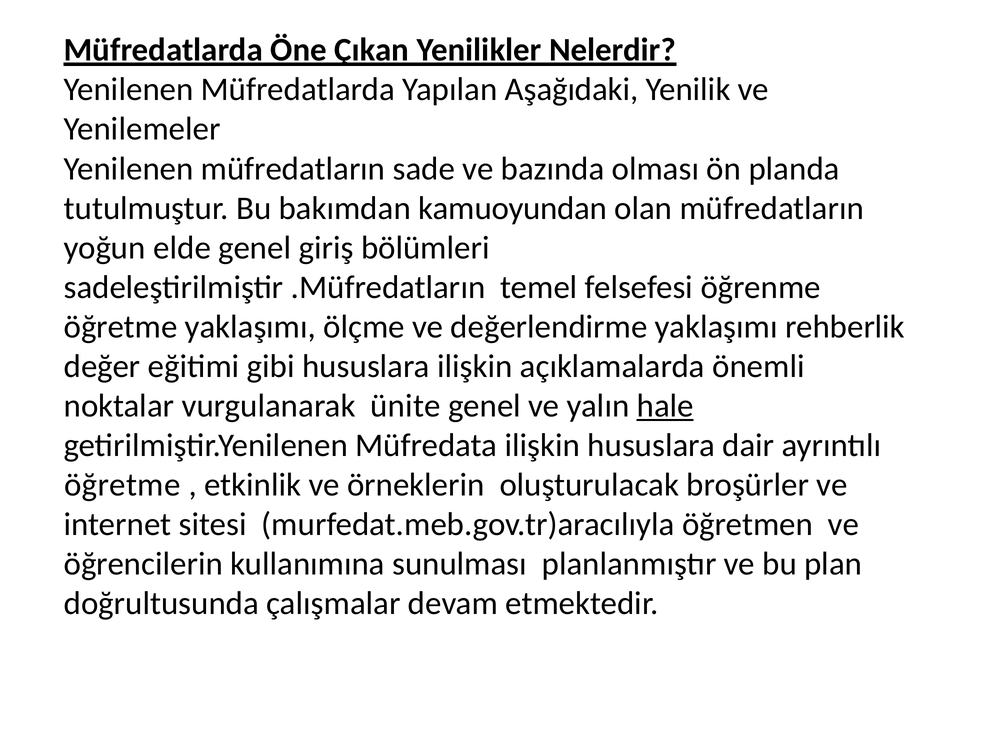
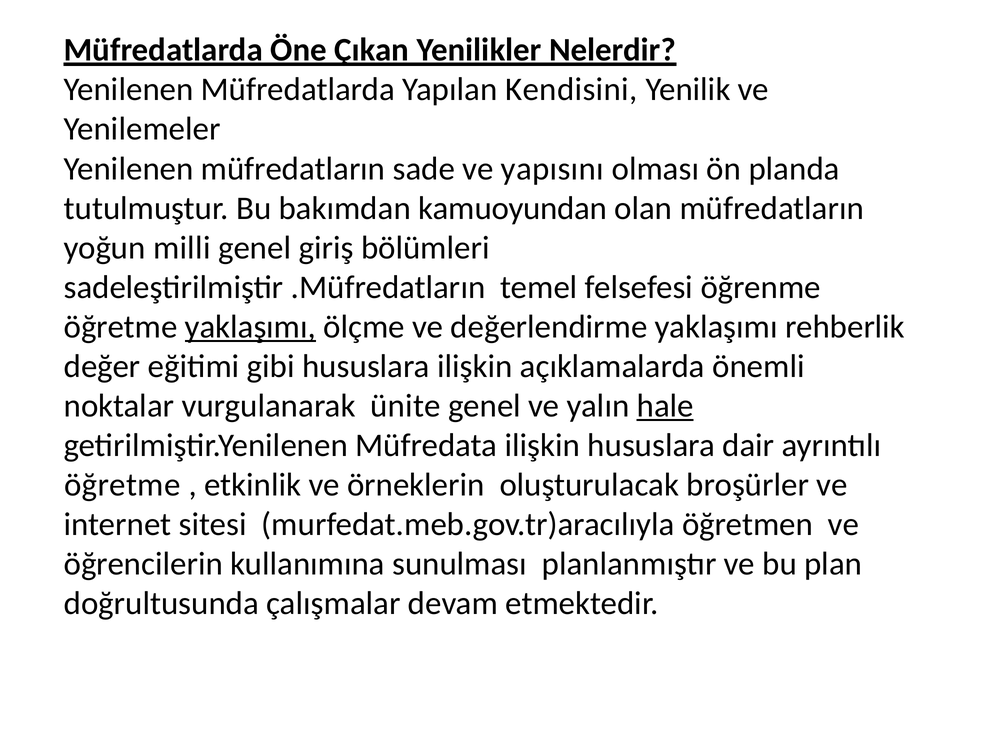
Aşağıdaki: Aşağıdaki -> Kendisini
bazında: bazında -> yapısını
elde: elde -> milli
yaklaşımı at (250, 327) underline: none -> present
